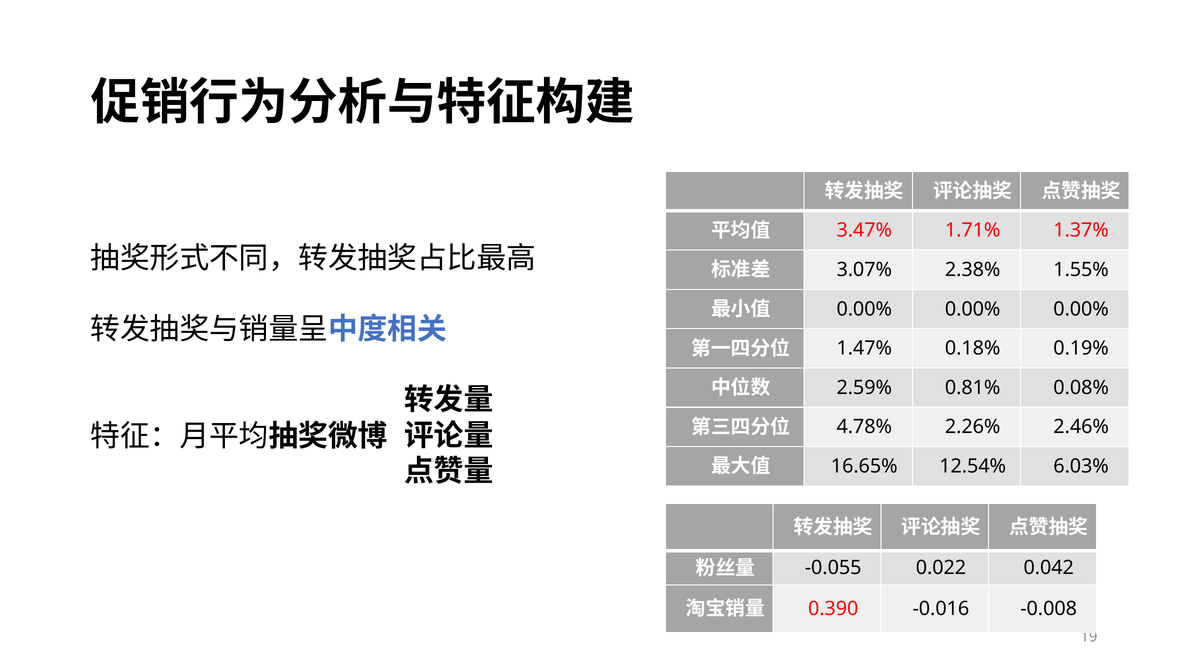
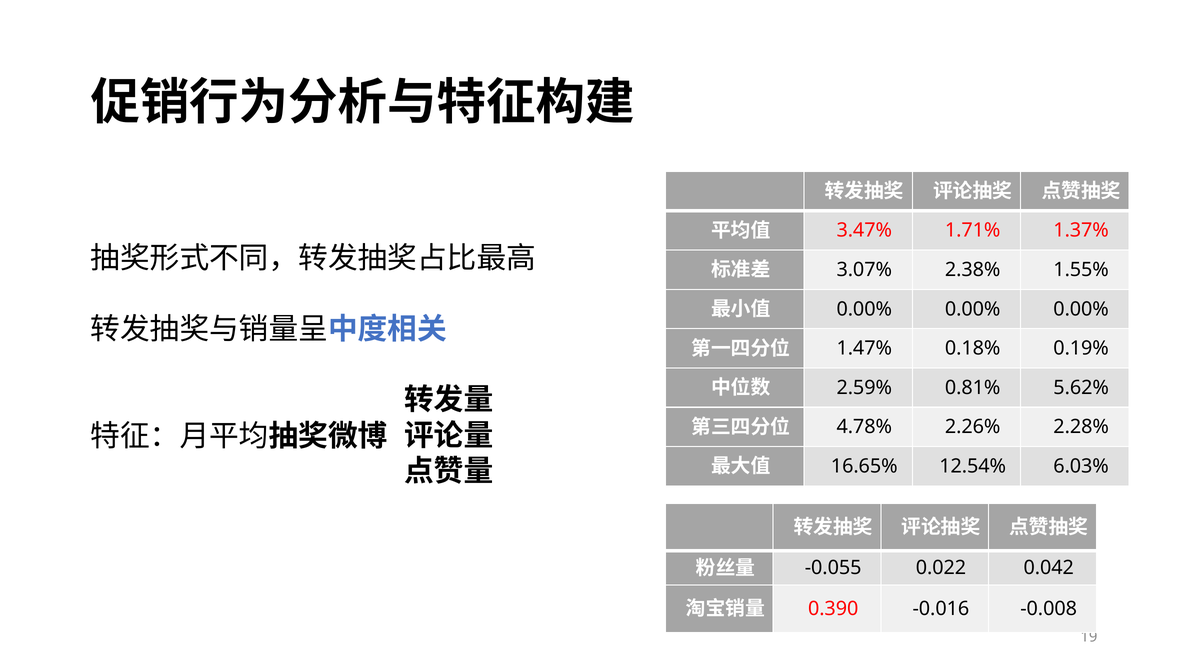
0.08%: 0.08% -> 5.62%
2.46%: 2.46% -> 2.28%
